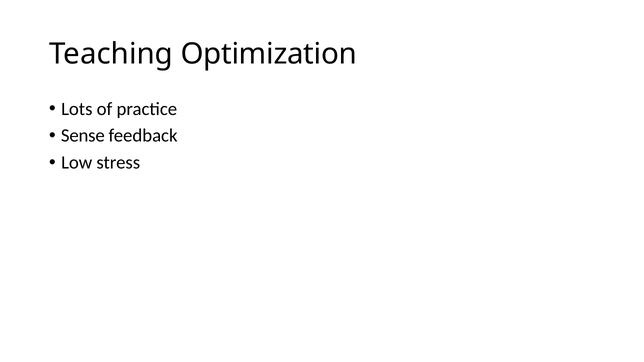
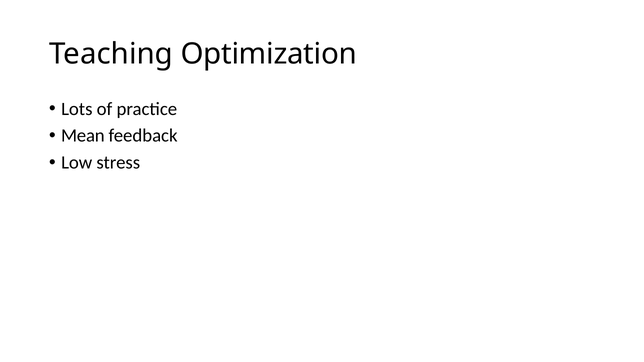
Sense: Sense -> Mean
